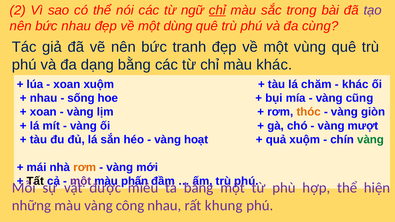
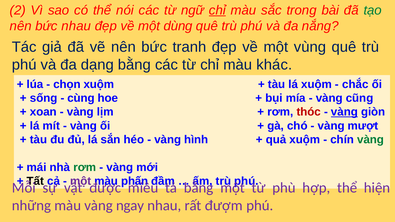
tạo colour: purple -> green
cùng: cùng -> nắng
xoan at (67, 84): xoan -> chọn
lá chăm: chăm -> xuộm
khác at (355, 84): khác -> chắc
nhau at (44, 98): nhau -> sống
sống: sống -> cùng
thóc colour: orange -> red
vàng at (344, 112) underline: none -> present
hoạt: hoạt -> hình
rơm at (85, 167) colour: orange -> green
công: công -> ngay
khung: khung -> đượm
